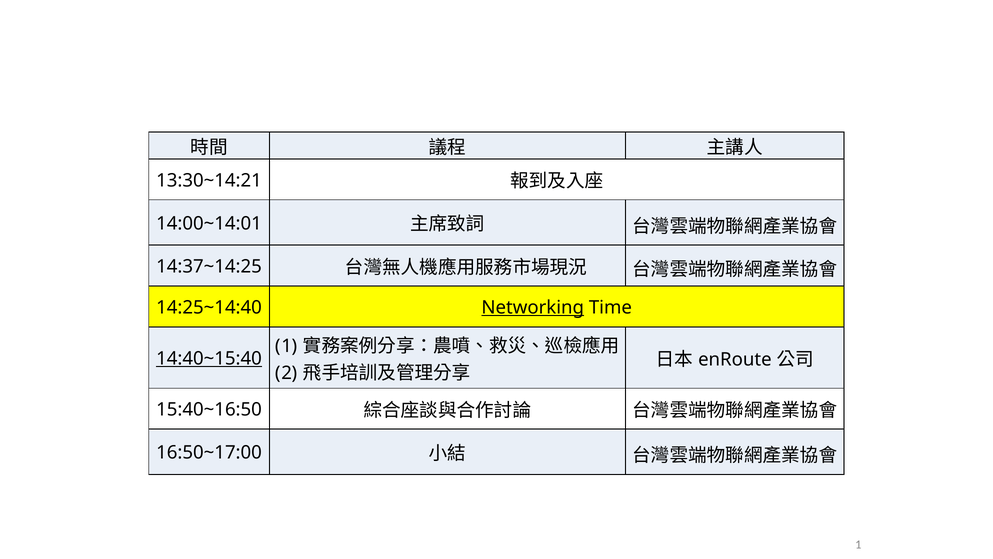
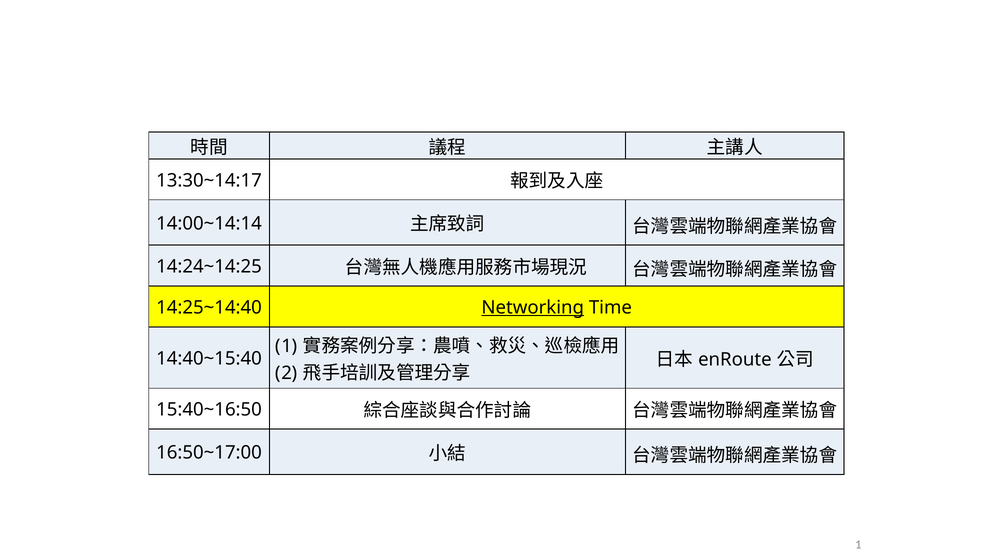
13:30~14:21: 13:30~14:21 -> 13:30~14:17
14:00~14:01: 14:00~14:01 -> 14:00~14:14
14:37~14:25: 14:37~14:25 -> 14:24~14:25
14:40~15:40 underline: present -> none
